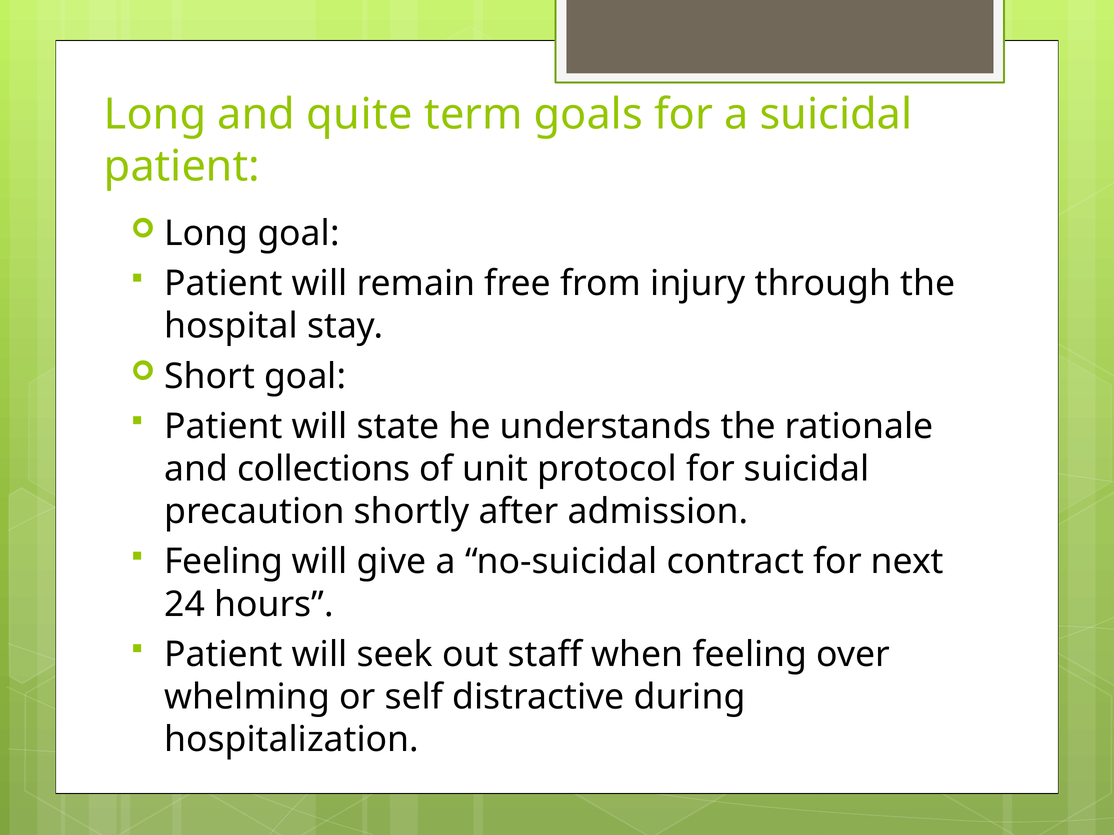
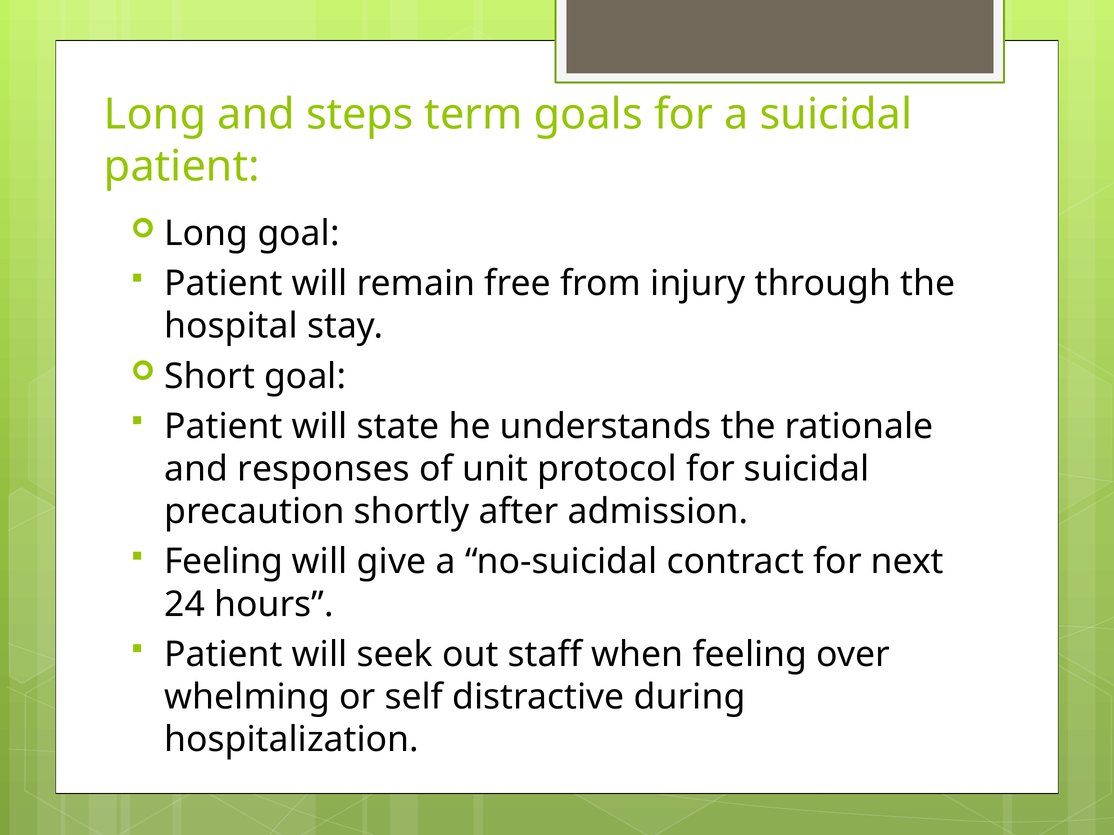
quite: quite -> steps
collections: collections -> responses
